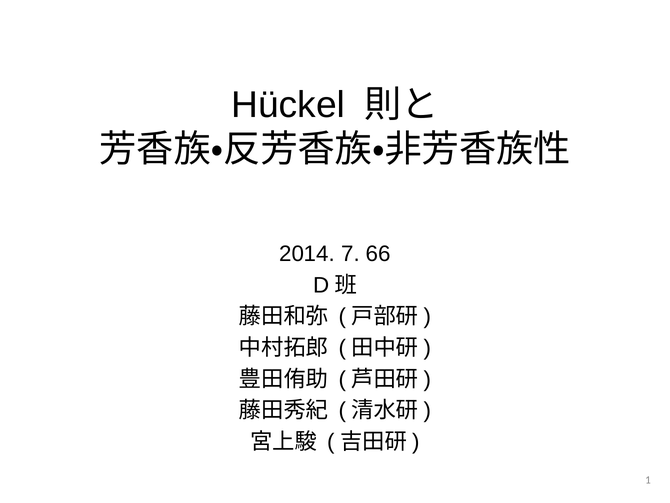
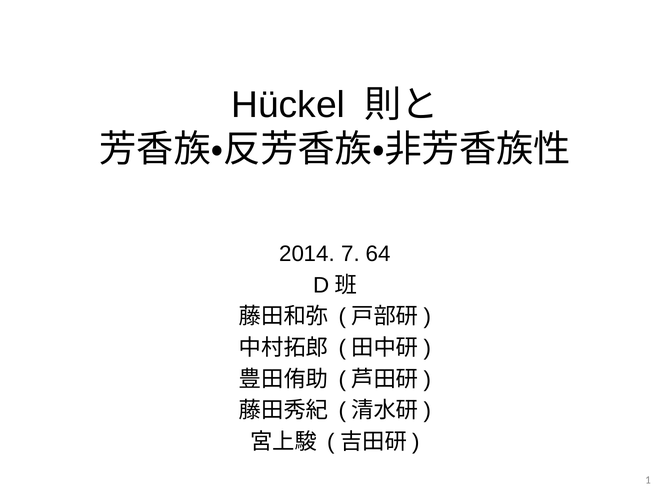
66: 66 -> 64
